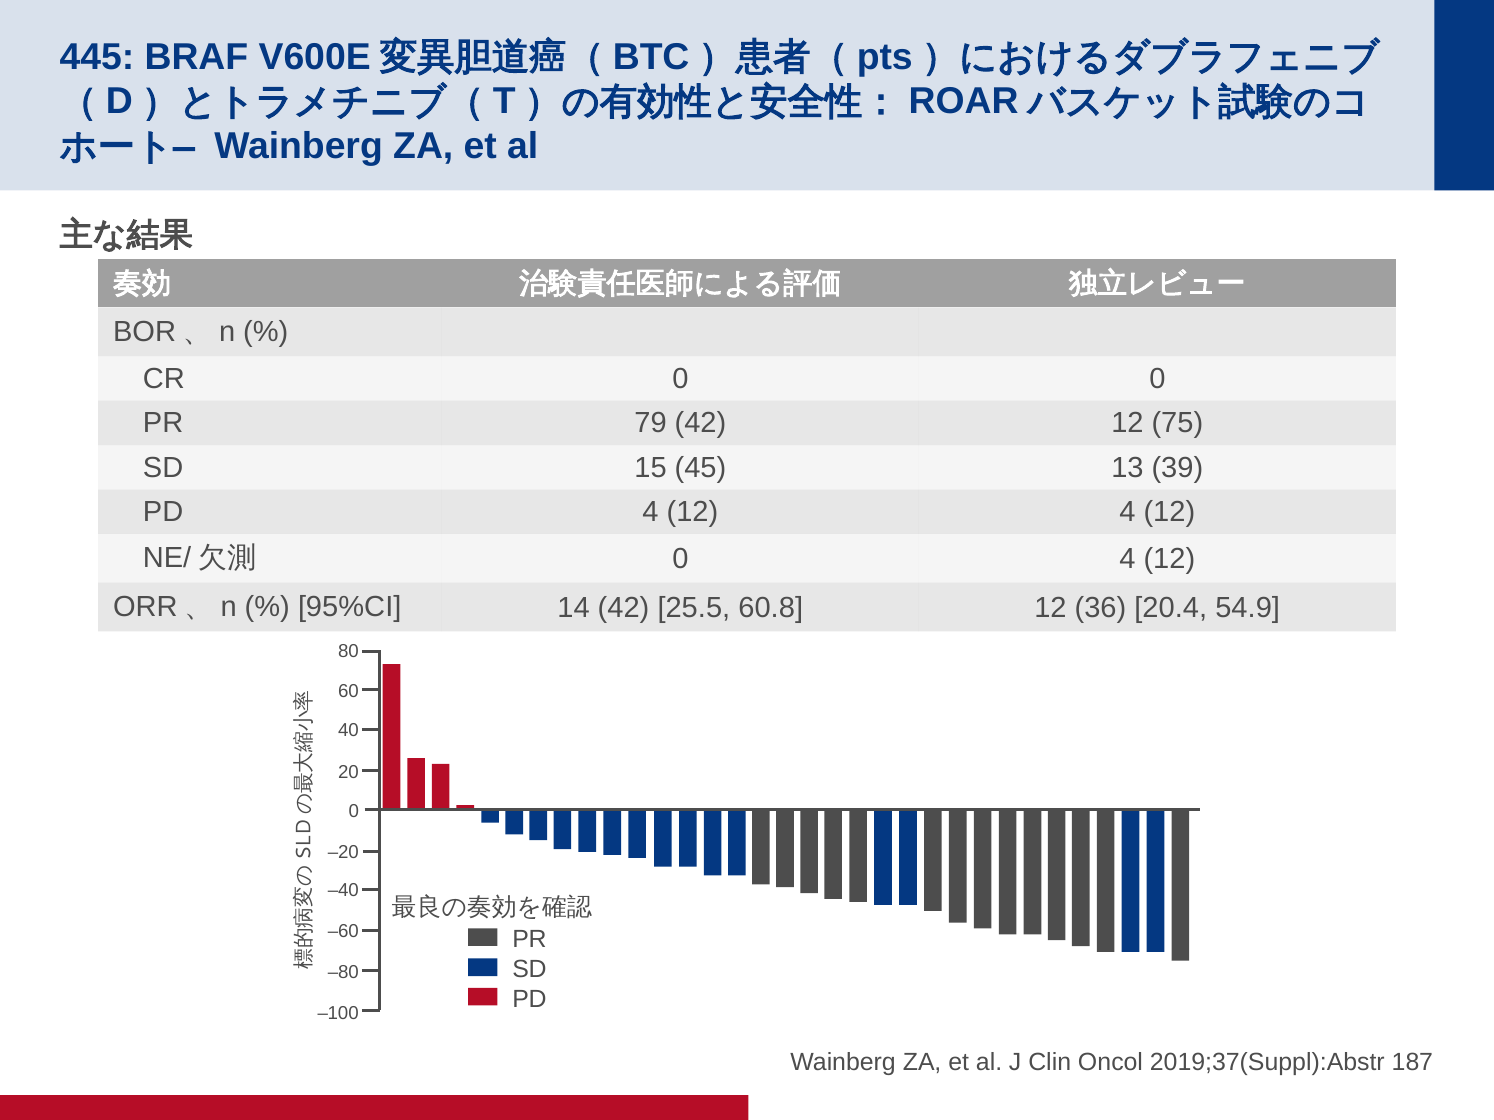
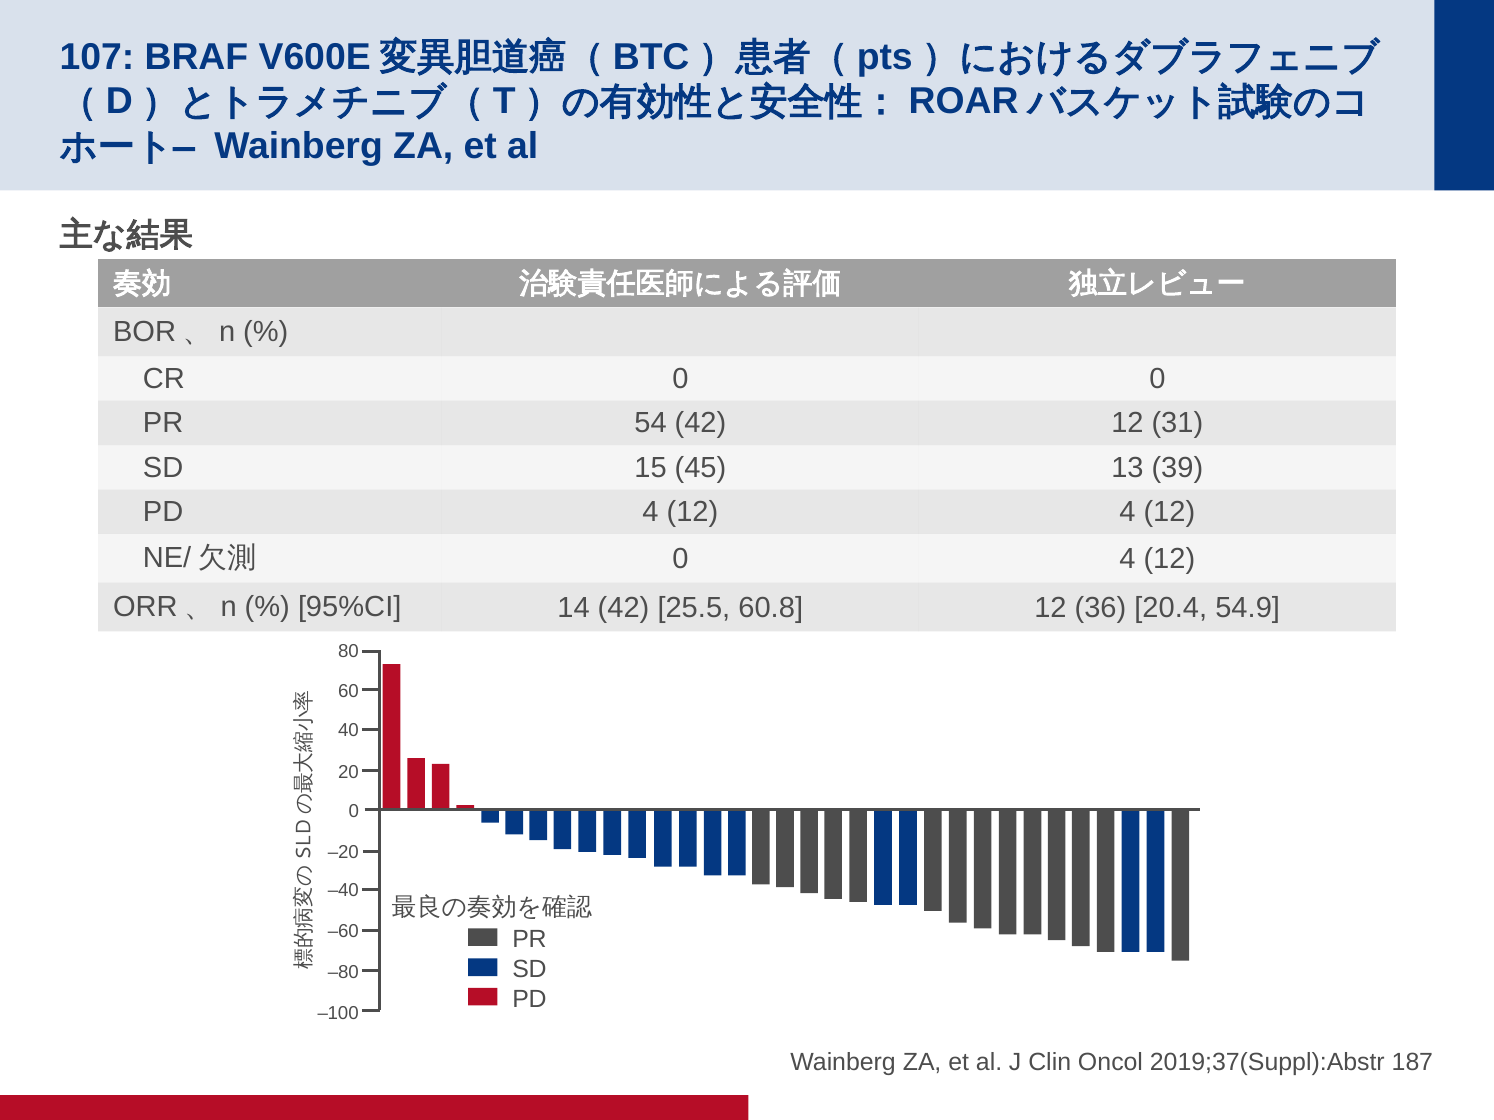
445: 445 -> 107
79: 79 -> 54
75: 75 -> 31
